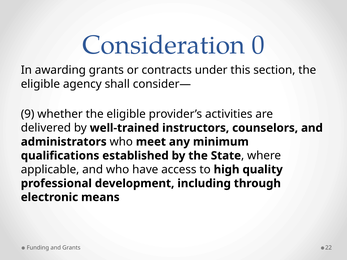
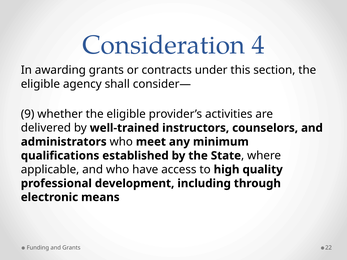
0: 0 -> 4
